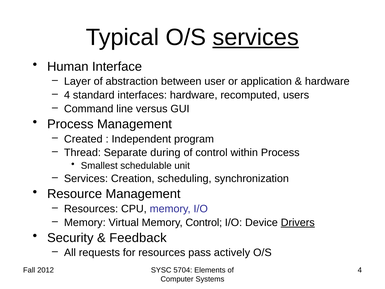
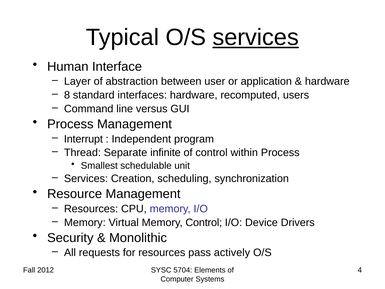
4 at (67, 95): 4 -> 8
Created: Created -> Interrupt
during: during -> infinite
Drivers underline: present -> none
Feedback: Feedback -> Monolithic
